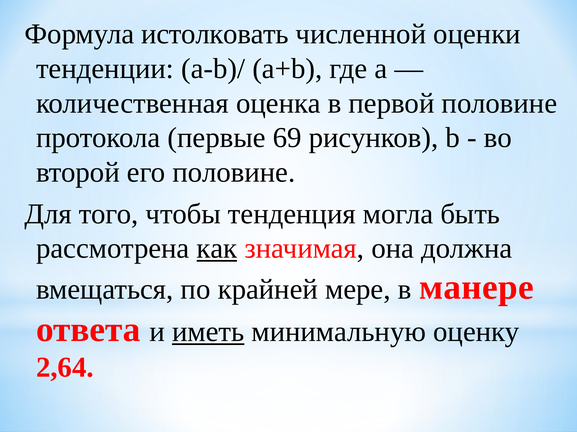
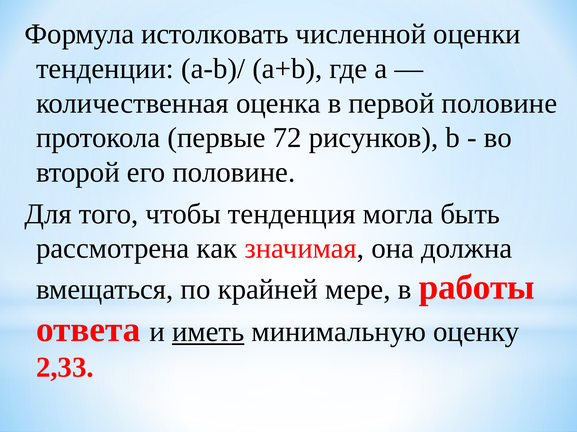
69: 69 -> 72
как underline: present -> none
манере: манере -> работы
2,64: 2,64 -> 2,33
